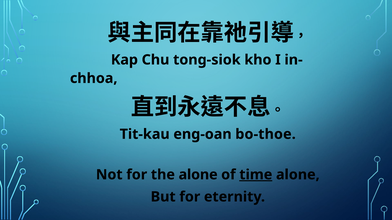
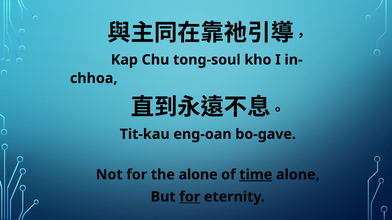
tong-siok: tong-siok -> tong-soul
bo-thoe: bo-thoe -> bo-gave
for at (190, 197) underline: none -> present
